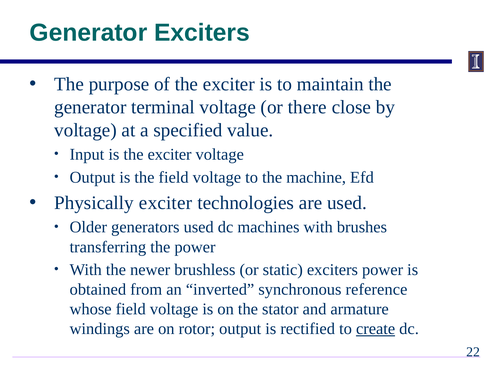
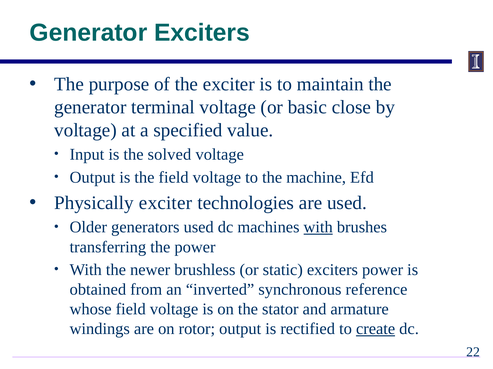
there: there -> basic
is the exciter: exciter -> solved
with at (318, 228) underline: none -> present
